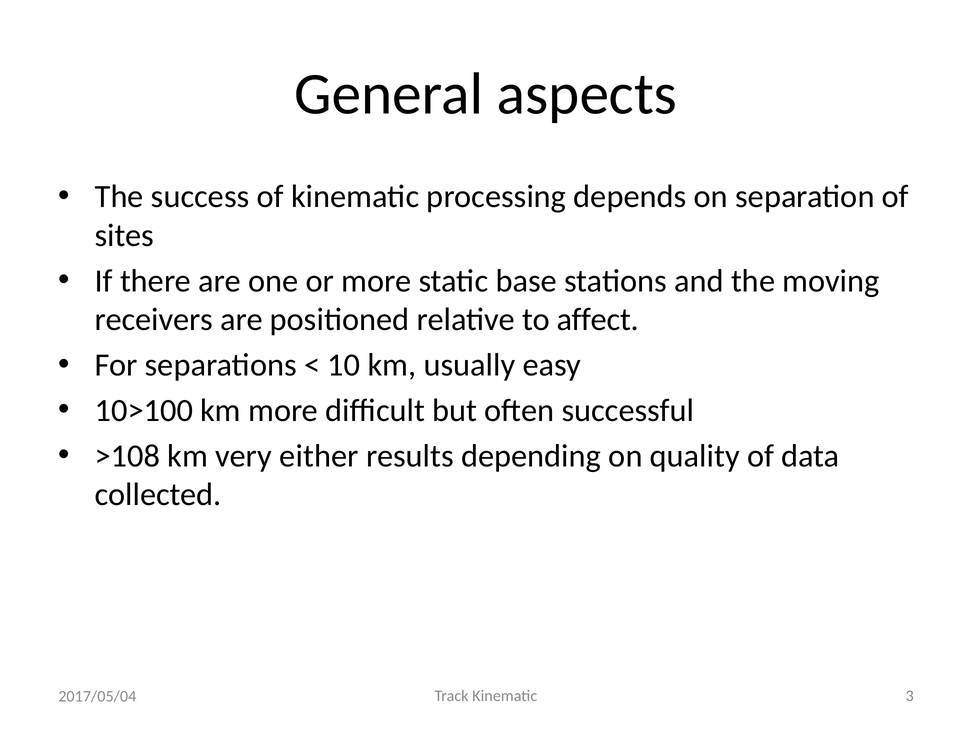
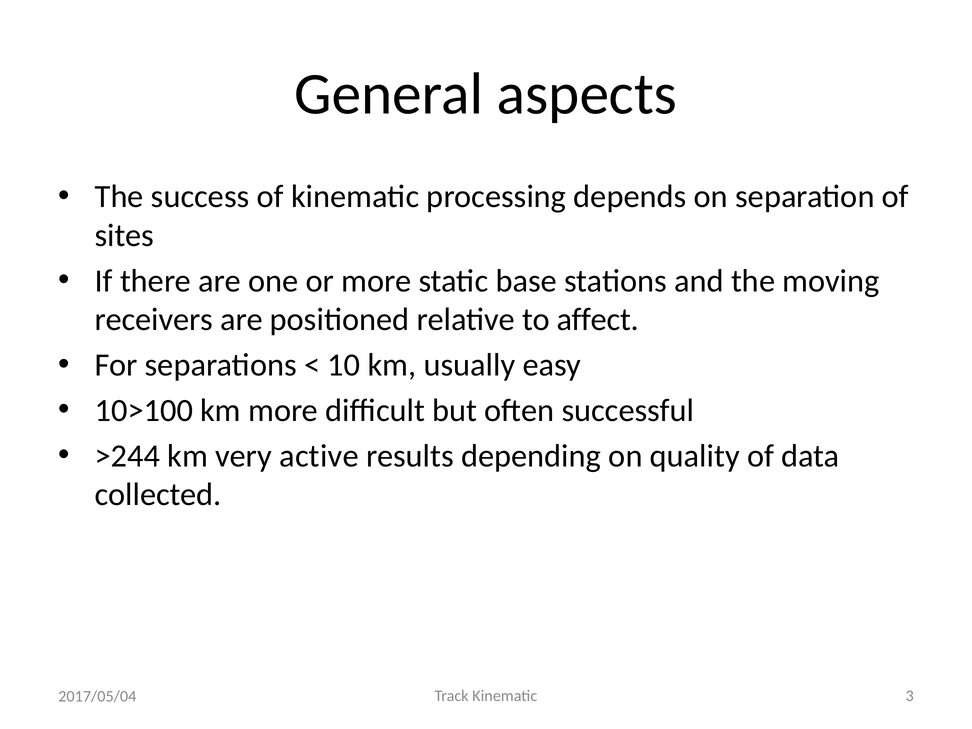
>108: >108 -> >244
either: either -> active
